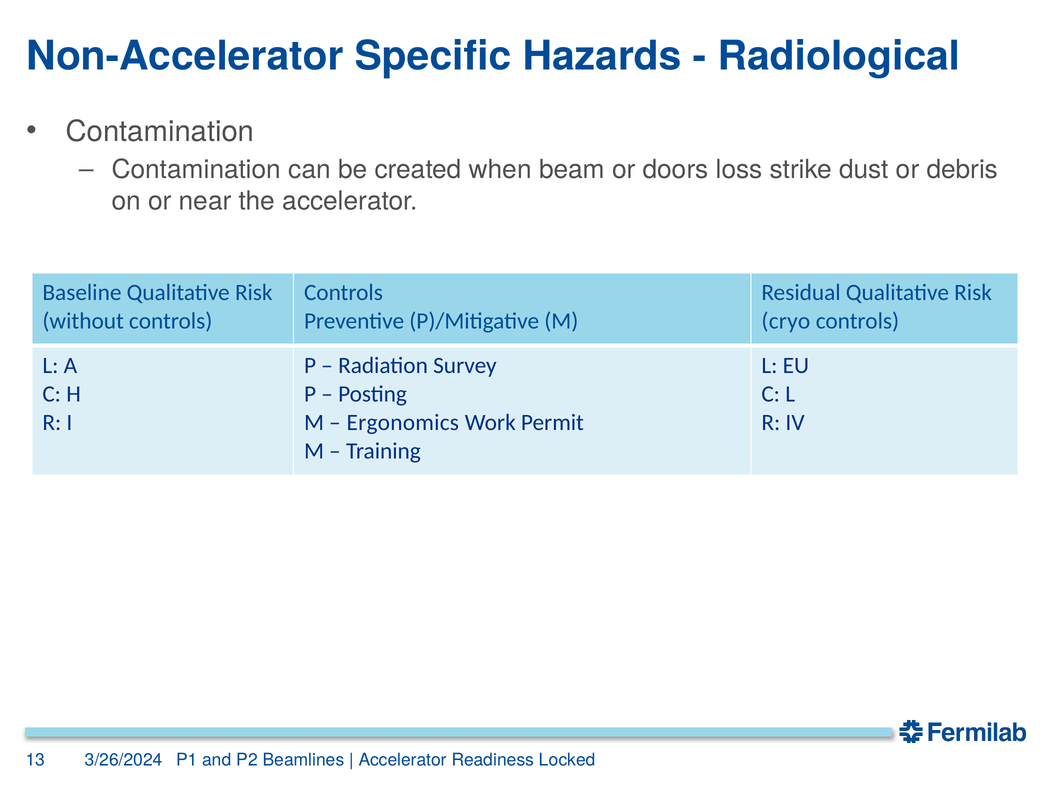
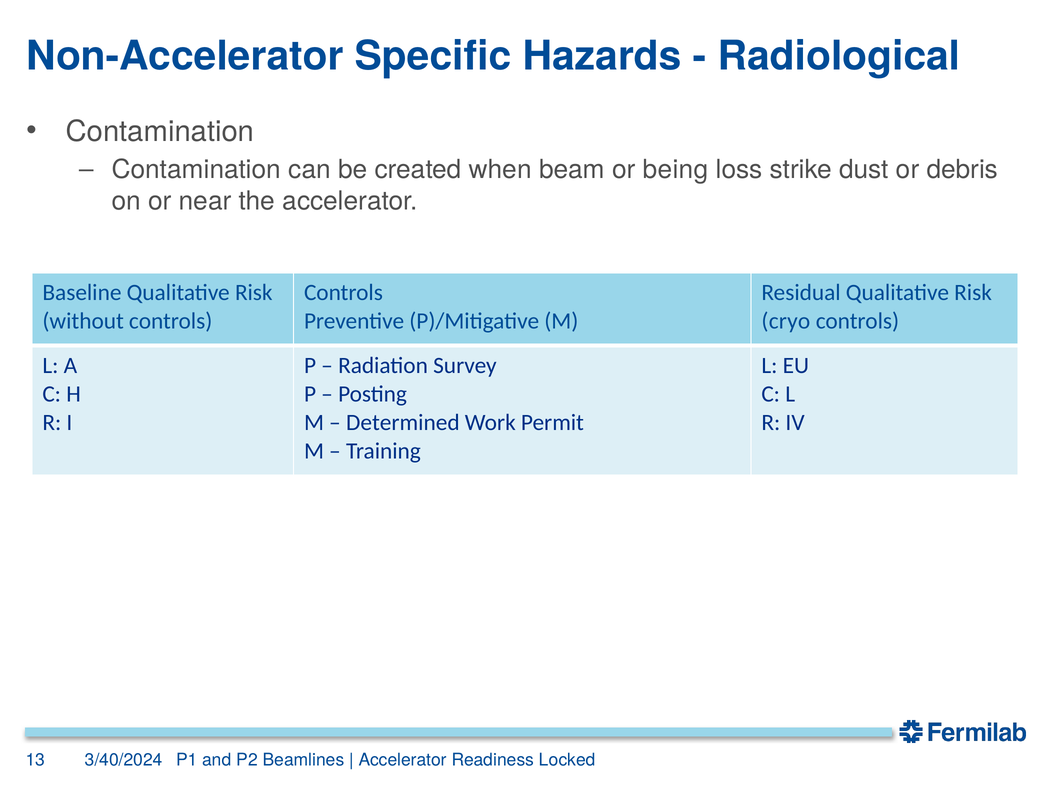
doors: doors -> being
Ergonomics: Ergonomics -> Determined
3/26/2024: 3/26/2024 -> 3/40/2024
